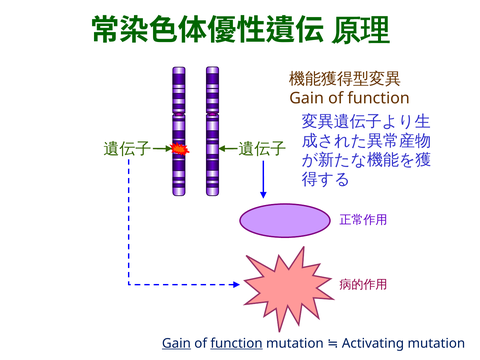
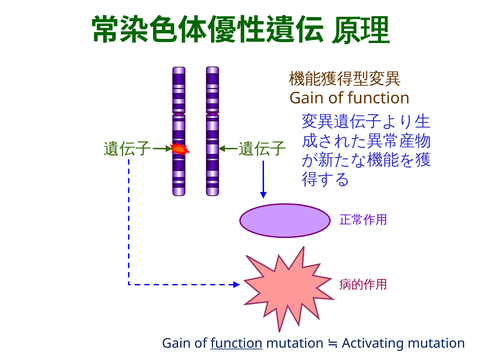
Gain at (176, 343) underline: present -> none
